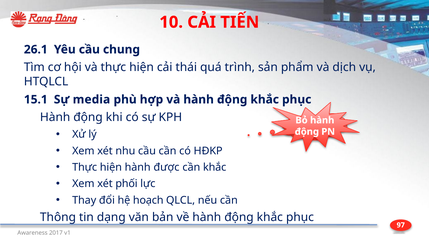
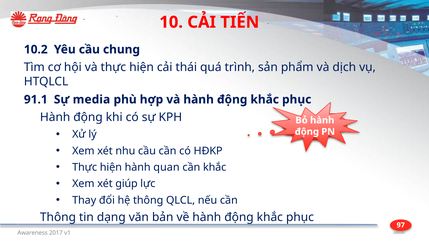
26.1: 26.1 -> 10.2
15.1: 15.1 -> 91.1
được: được -> quan
phối: phối -> giúp
hệ hoạch: hoạch -> thông
